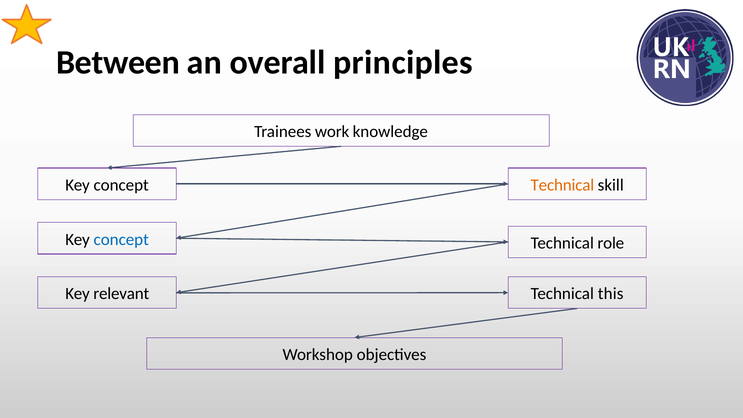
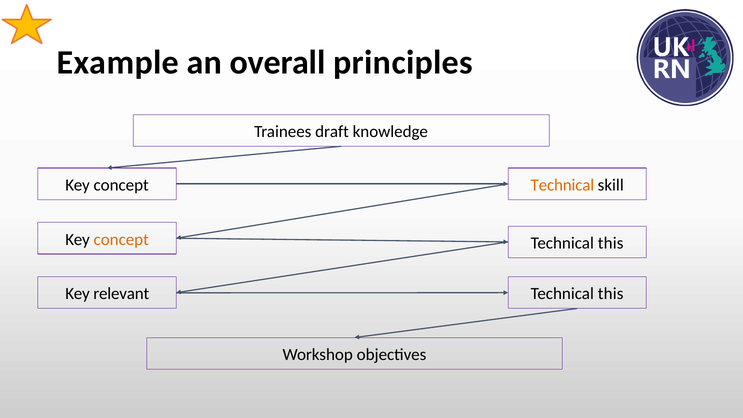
Between: Between -> Example
work: work -> draft
concept at (121, 239) colour: blue -> orange
role at (611, 243): role -> this
